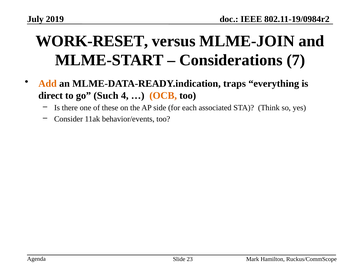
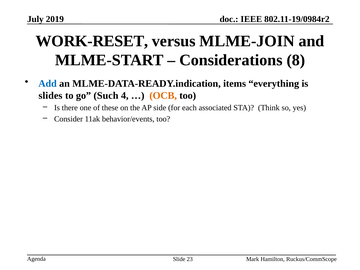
7: 7 -> 8
Add colour: orange -> blue
traps: traps -> items
direct: direct -> slides
